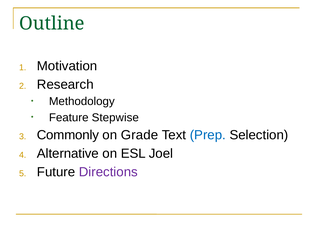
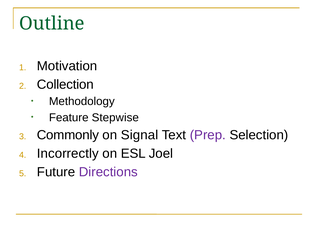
Research: Research -> Collection
Grade: Grade -> Signal
Prep colour: blue -> purple
Alternative: Alternative -> Incorrectly
